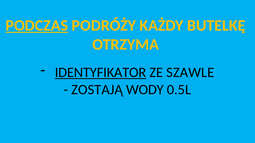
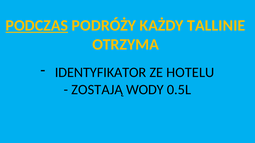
BUTELKĘ: BUTELKĘ -> TALLINIE
IDENTYFIKATOR underline: present -> none
SZAWLE: SZAWLE -> HOTELU
